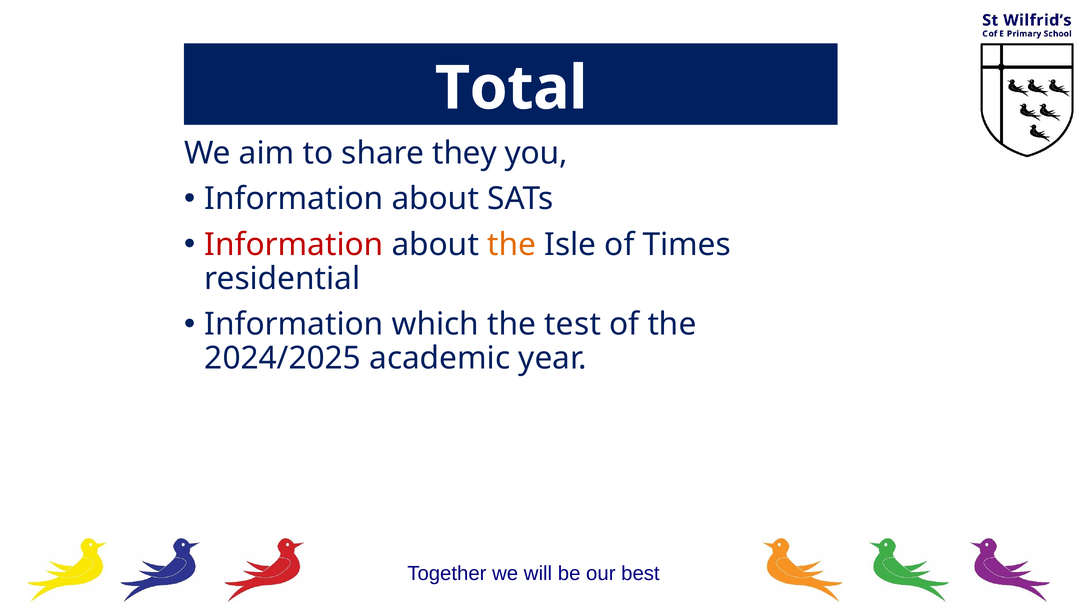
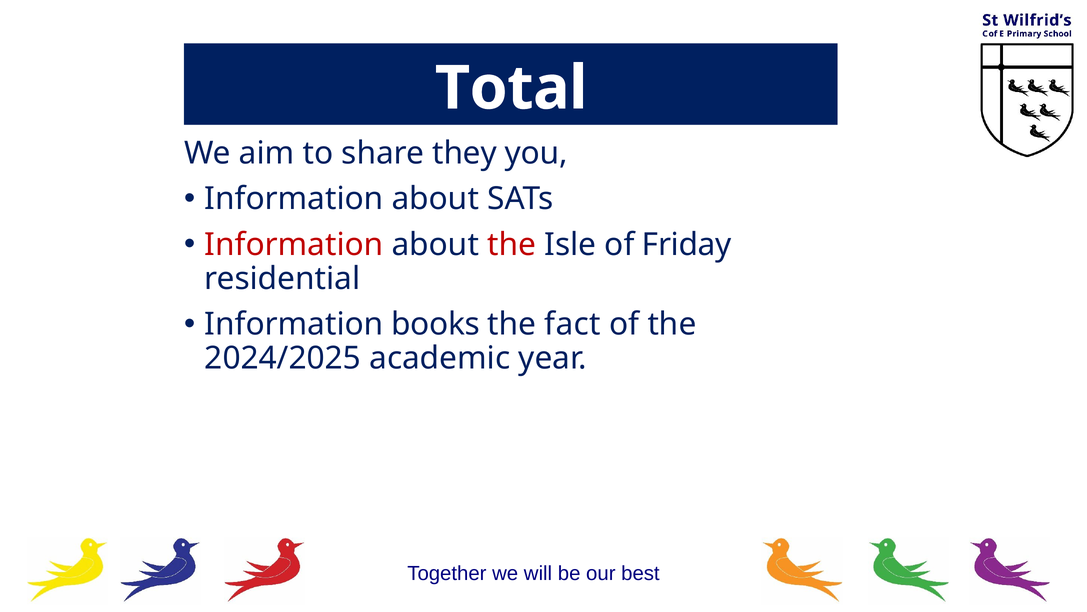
the at (512, 244) colour: orange -> red
Times: Times -> Friday
which: which -> books
test: test -> fact
